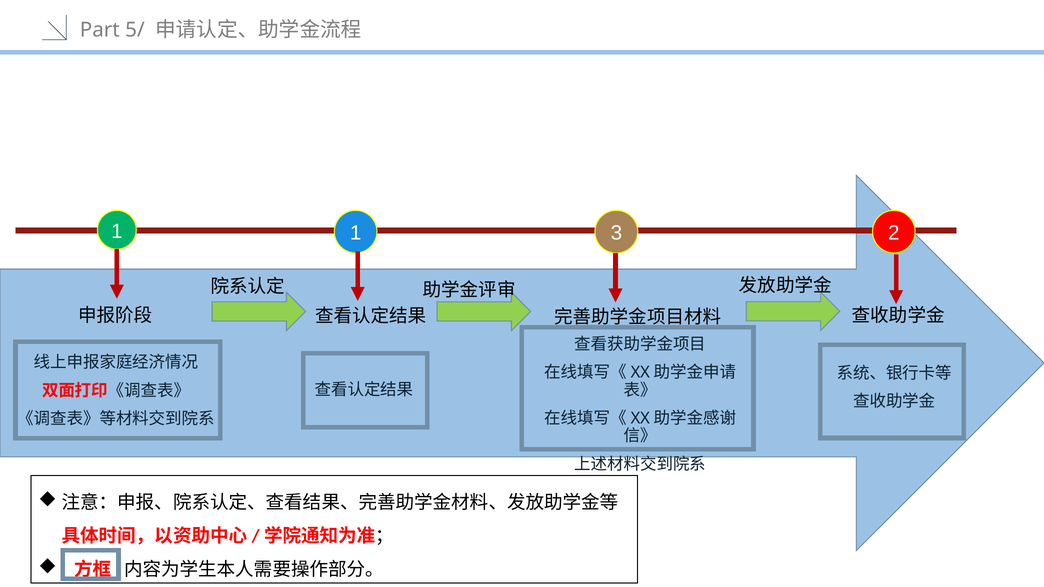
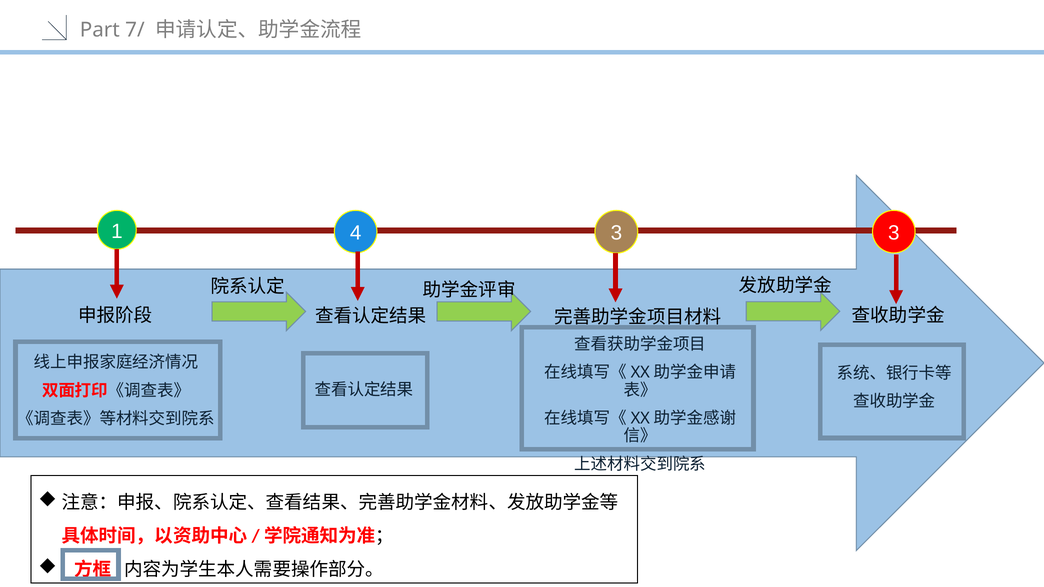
5/: 5/ -> 7/
1 1: 1 -> 4
3 2: 2 -> 3
